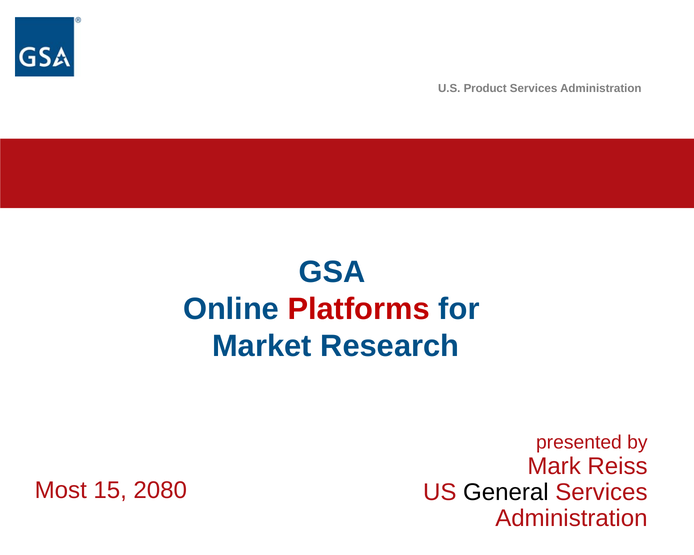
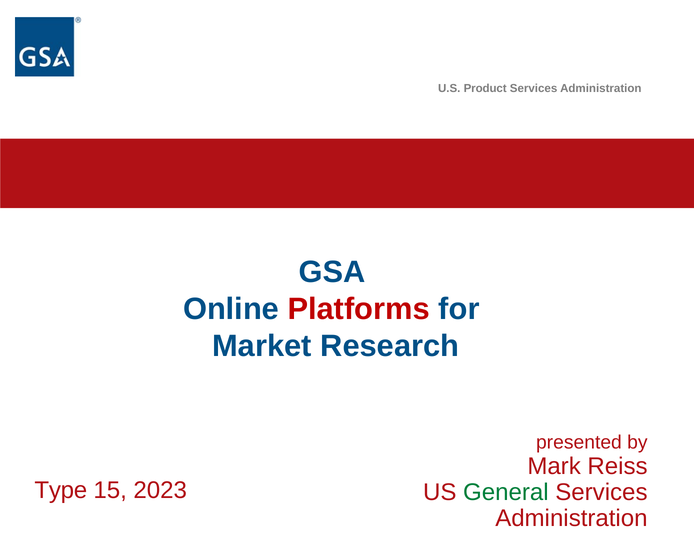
Most: Most -> Type
2080: 2080 -> 2023
General colour: black -> green
